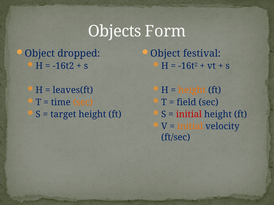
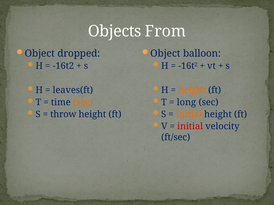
Form: Form -> From
festival: festival -> balloon
field: field -> long
target: target -> throw
initial at (189, 115) colour: red -> orange
initial at (190, 127) colour: orange -> red
